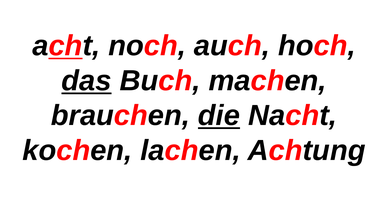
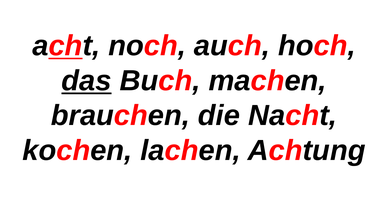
die underline: present -> none
